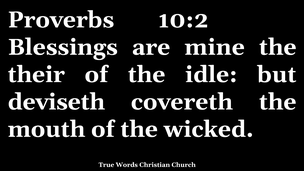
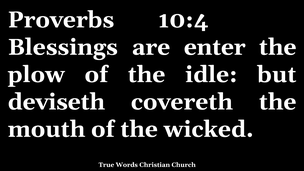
10:2: 10:2 -> 10:4
mine: mine -> enter
their: their -> plow
